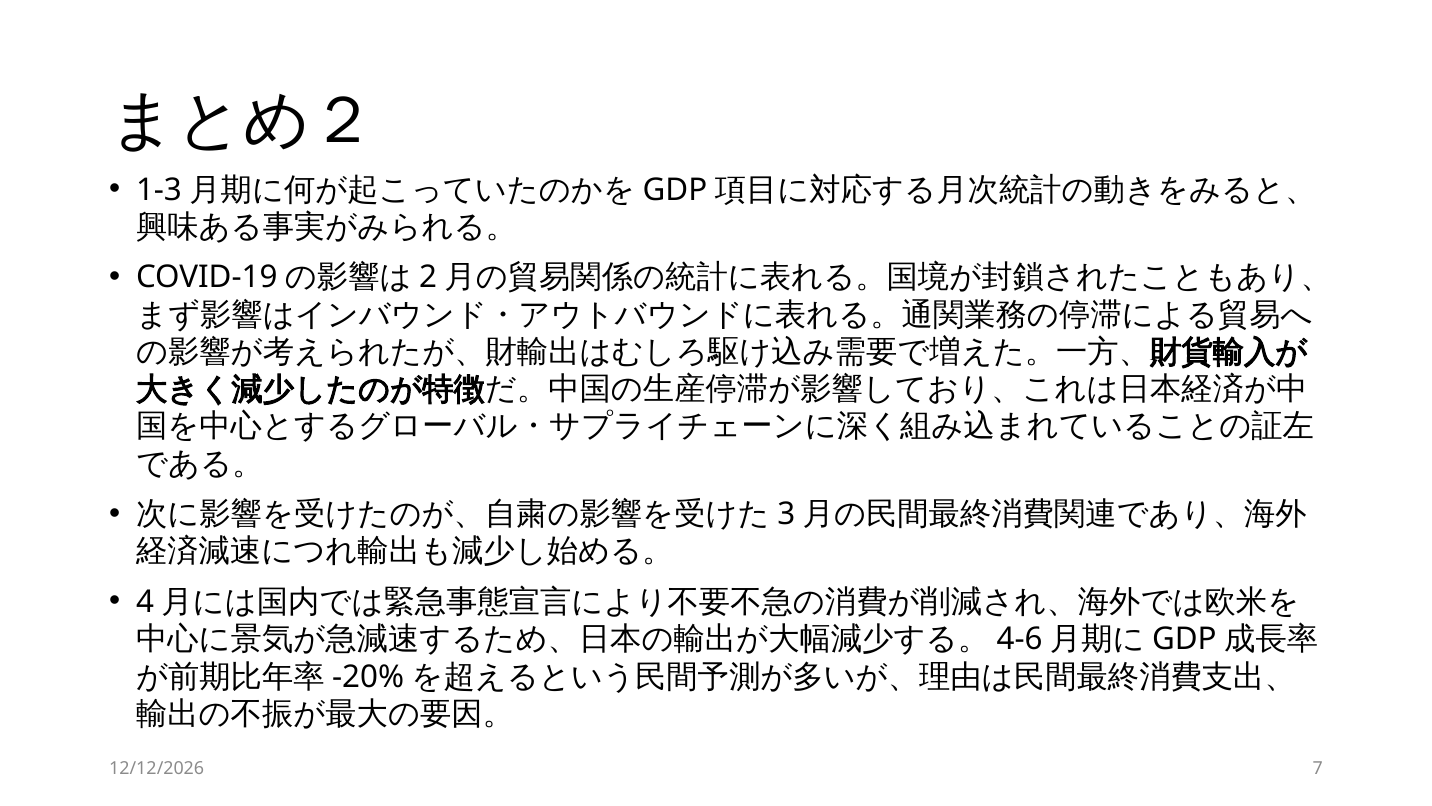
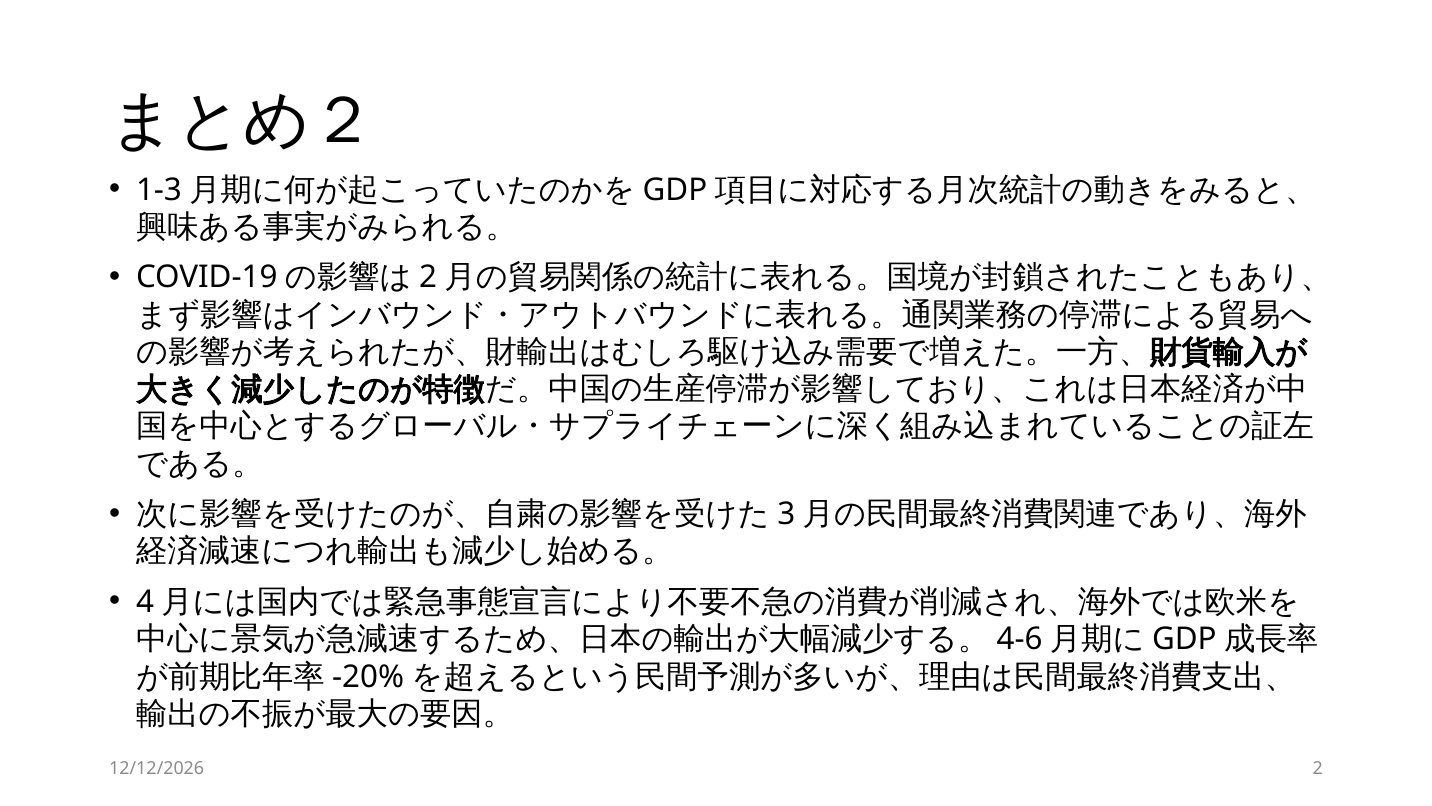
7 at (1318, 768): 7 -> 2
